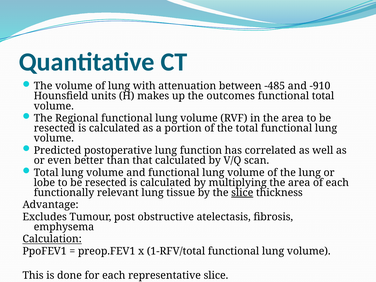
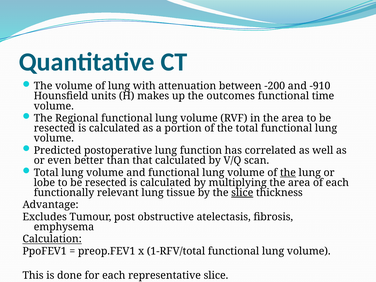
-485: -485 -> -200
functional total: total -> time
the at (288, 173) underline: none -> present
